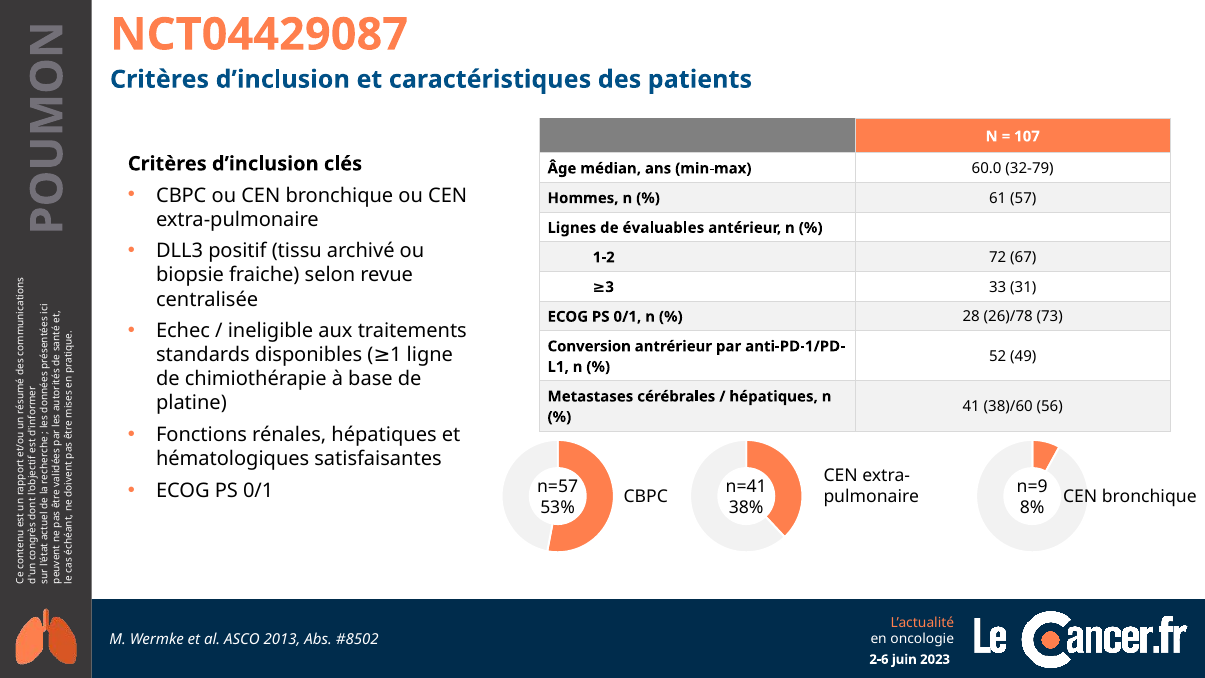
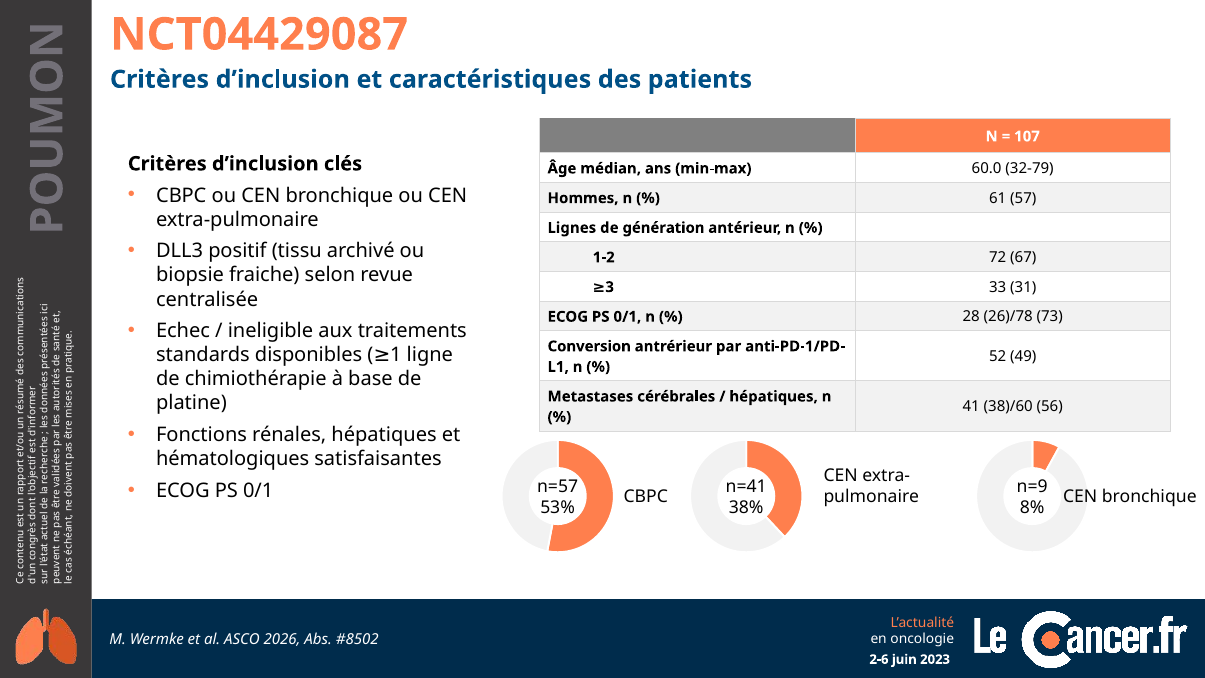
évaluables: évaluables -> génération
2013: 2013 -> 2026
